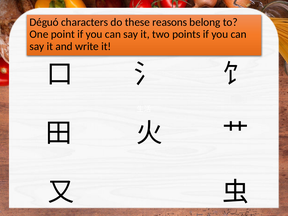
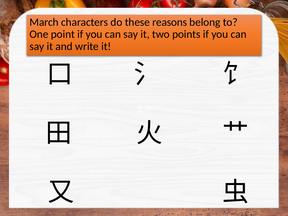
Déguó: Déguó -> March
